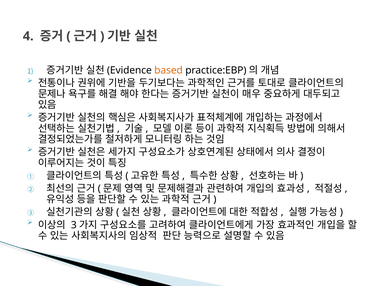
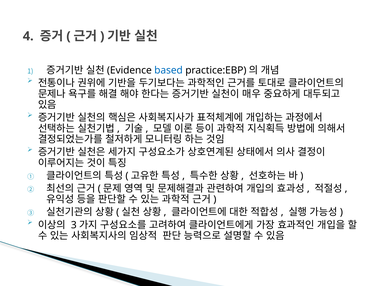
based colour: orange -> blue
